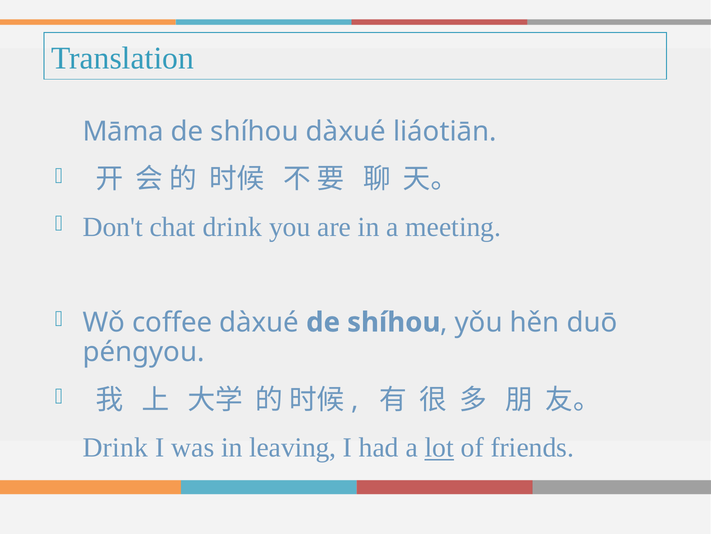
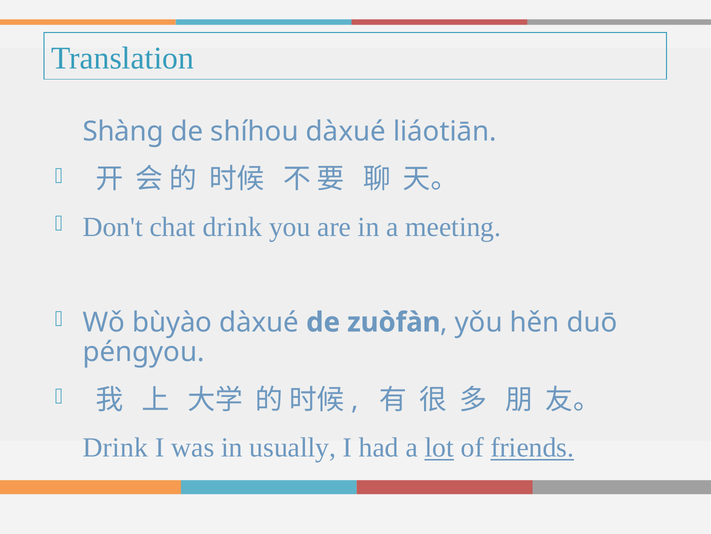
Māma: Māma -> Shàng
coffee: coffee -> bùyào
dàxué de shíhou: shíhou -> zuòfàn
leaving: leaving -> usually
friends underline: none -> present
